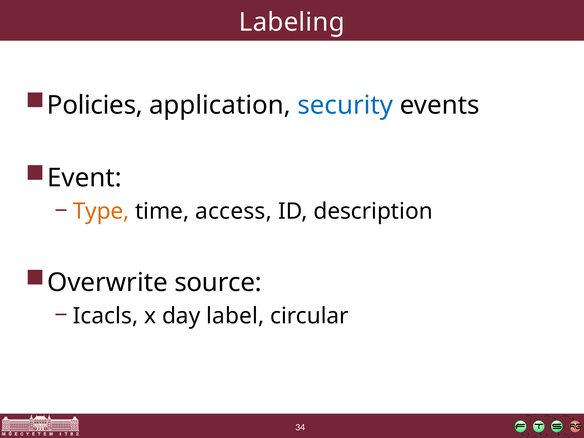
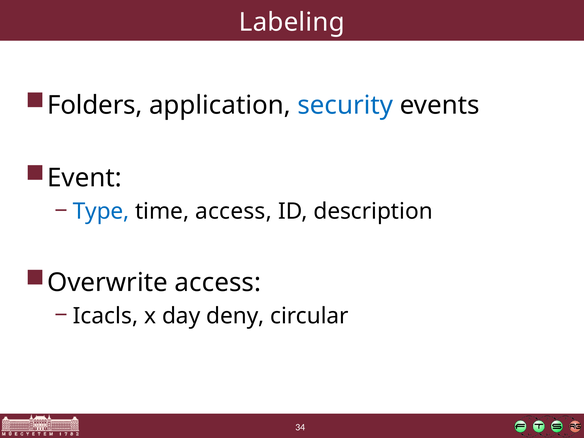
Policies: Policies -> Folders
Type colour: orange -> blue
Overwrite source: source -> access
label: label -> deny
